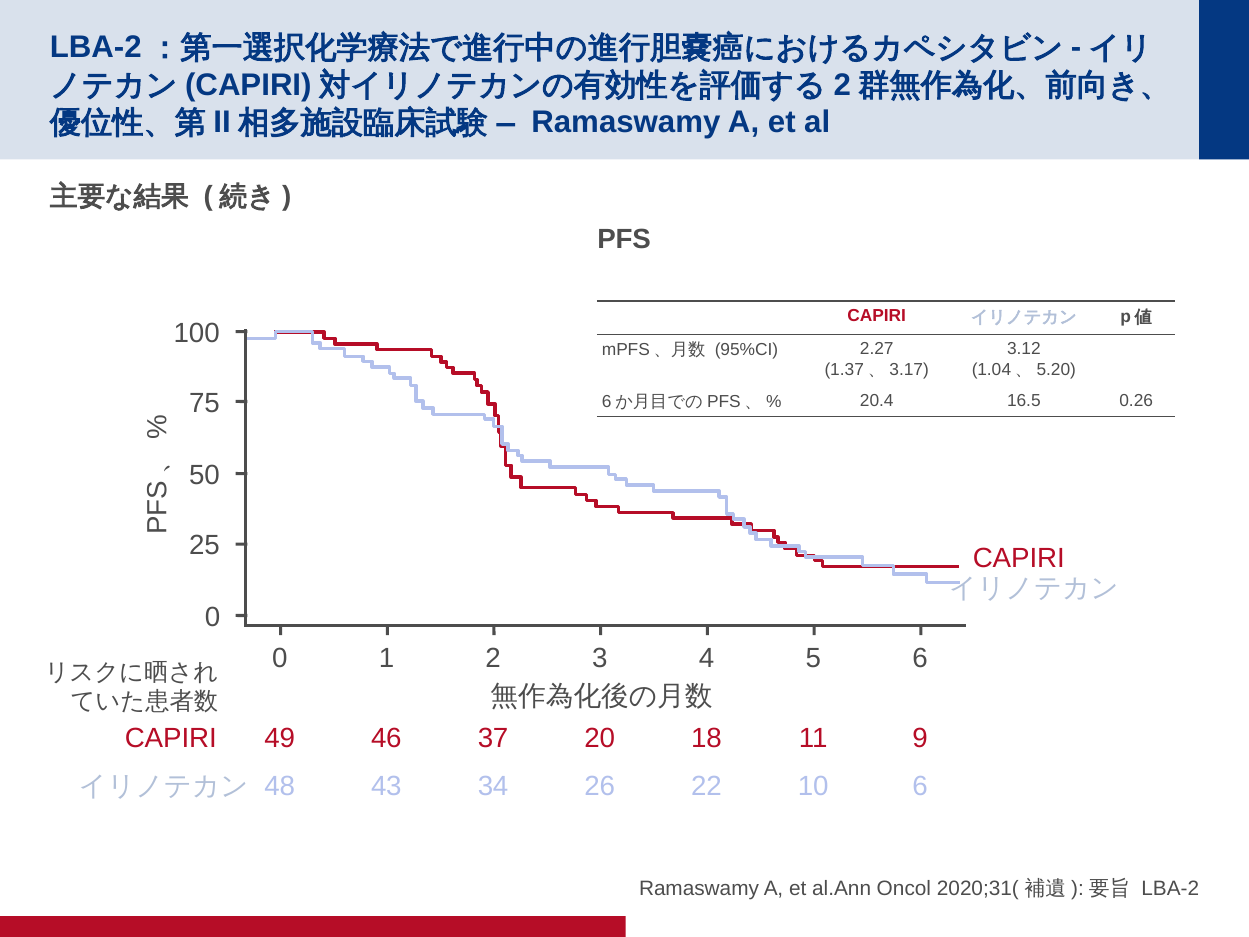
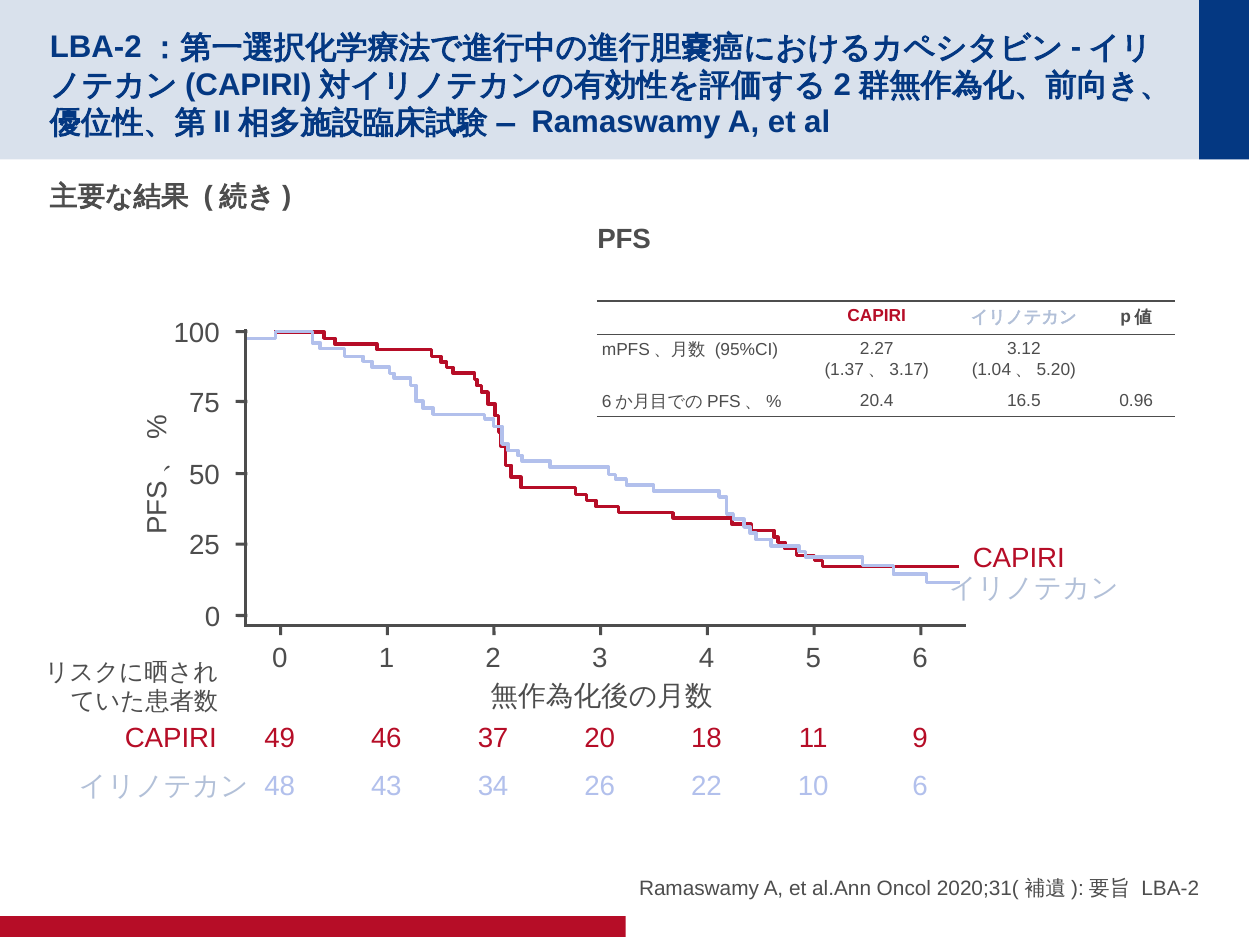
0.26: 0.26 -> 0.96
